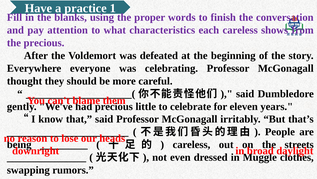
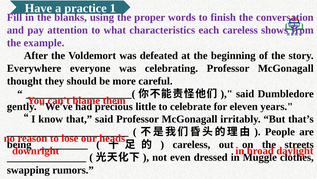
the precious: precious -> example
